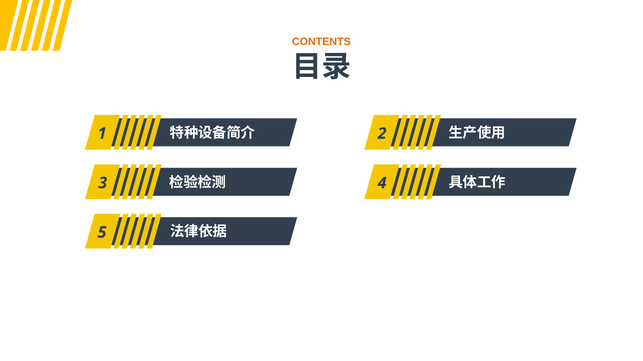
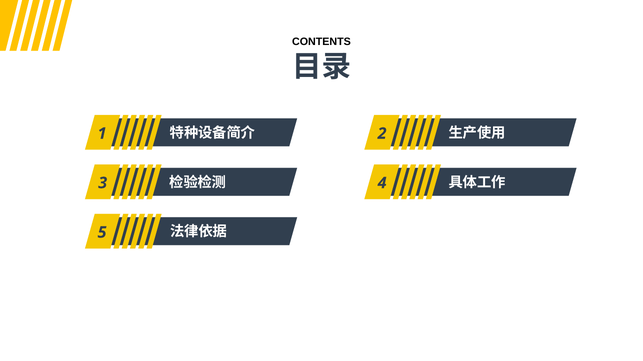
CONTENTS colour: orange -> black
